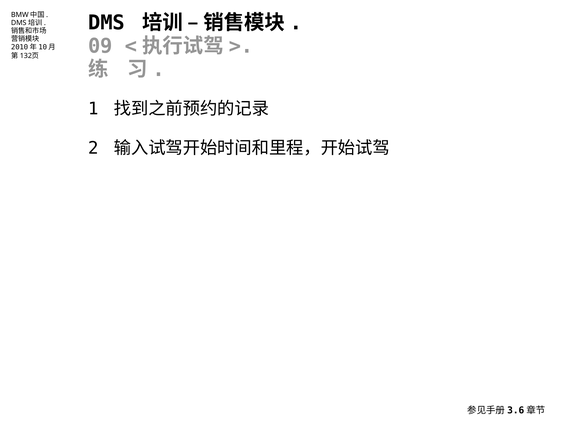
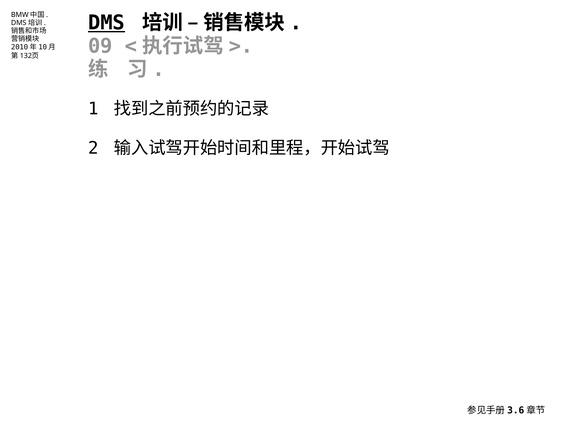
DMS underline: none -> present
